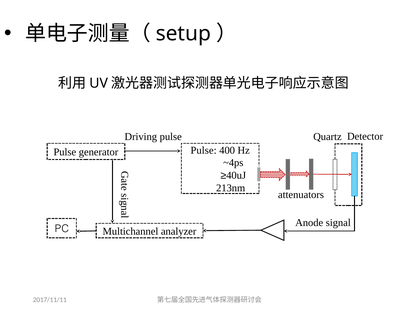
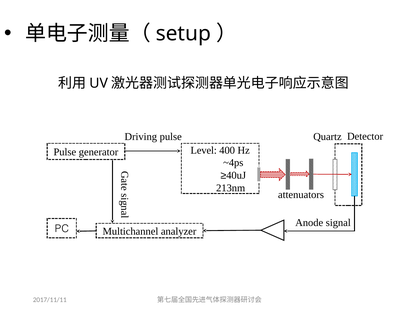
generator Pulse: Pulse -> Level
